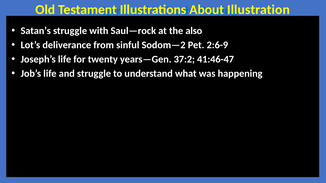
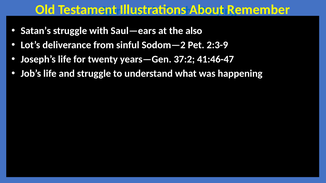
Illustration: Illustration -> Remember
Saul—rock: Saul—rock -> Saul—ears
2:6-9: 2:6-9 -> 2:3-9
